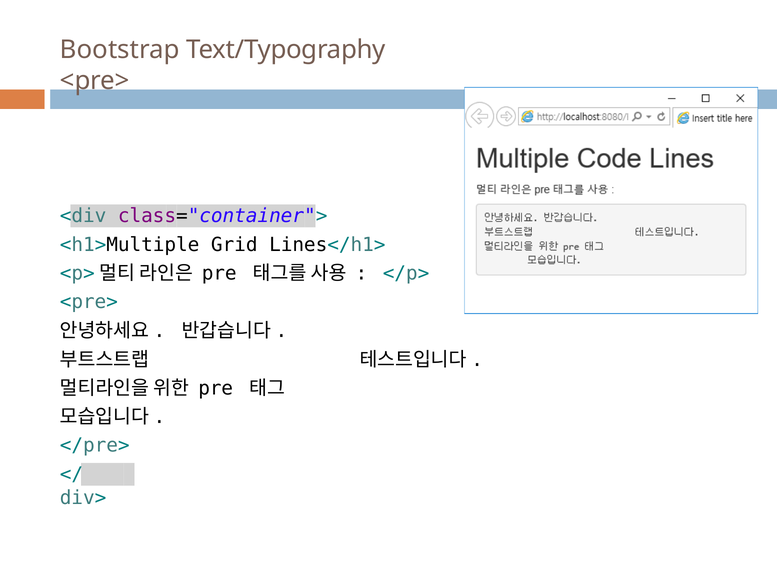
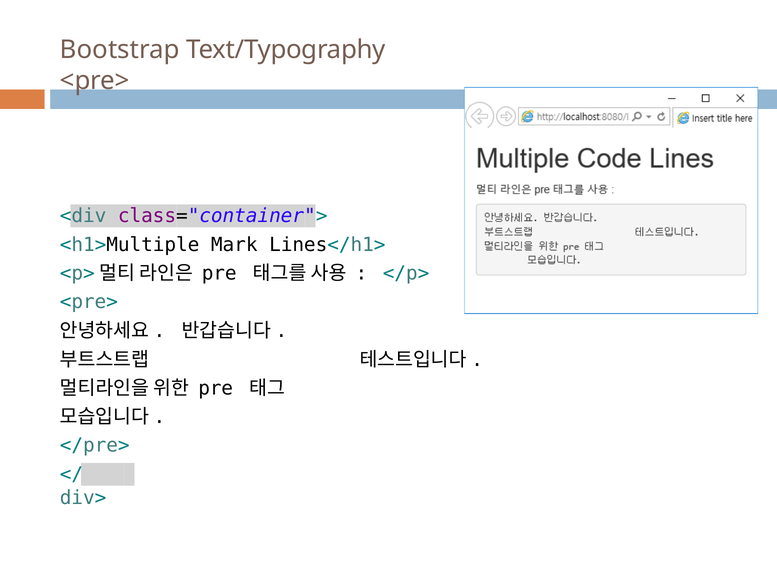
Grid: Grid -> Mark
